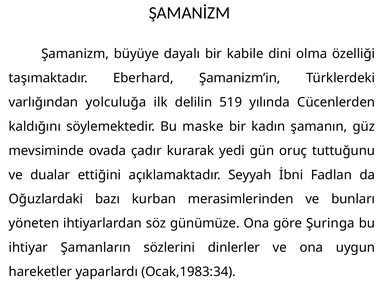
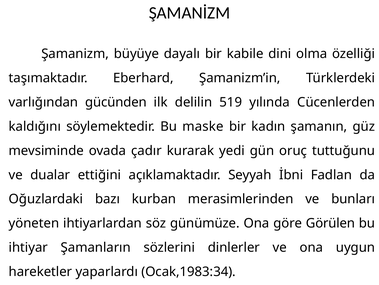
yolculuğa: yolculuğa -> gücünden
Şuringa: Şuringa -> Görülen
